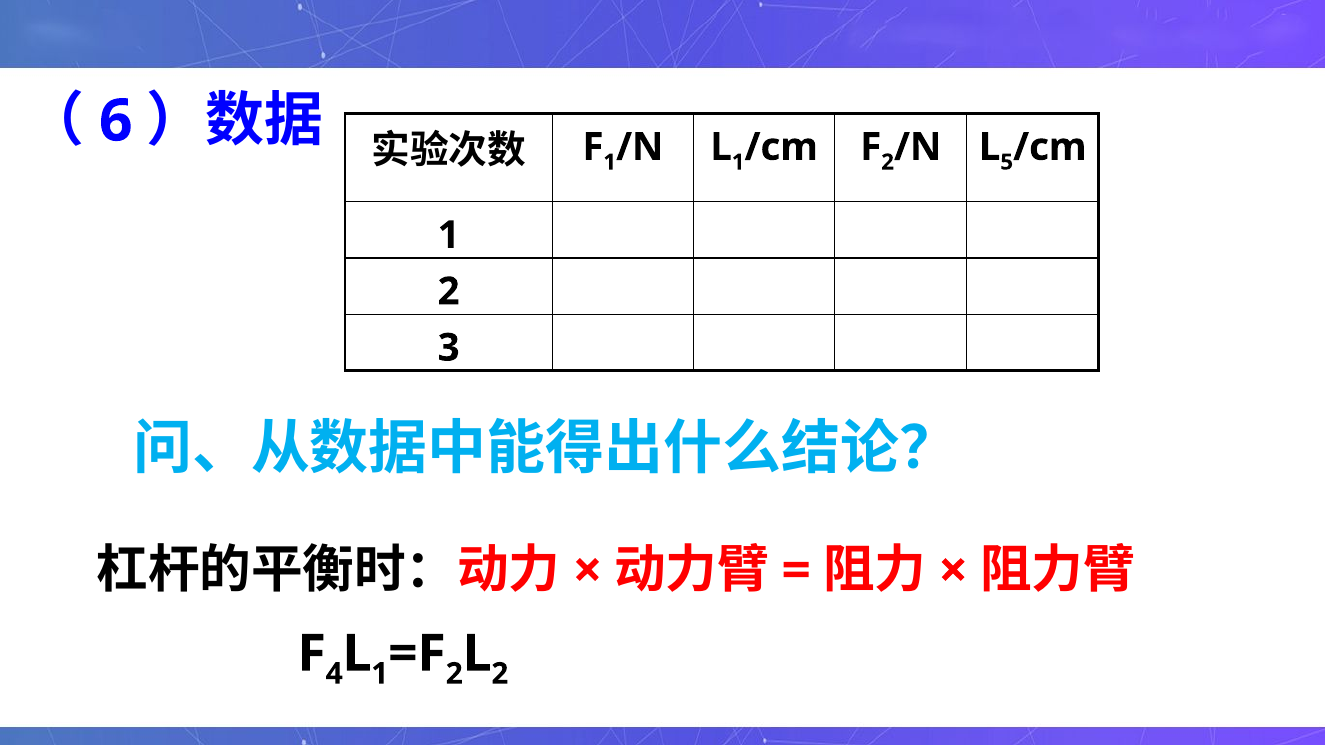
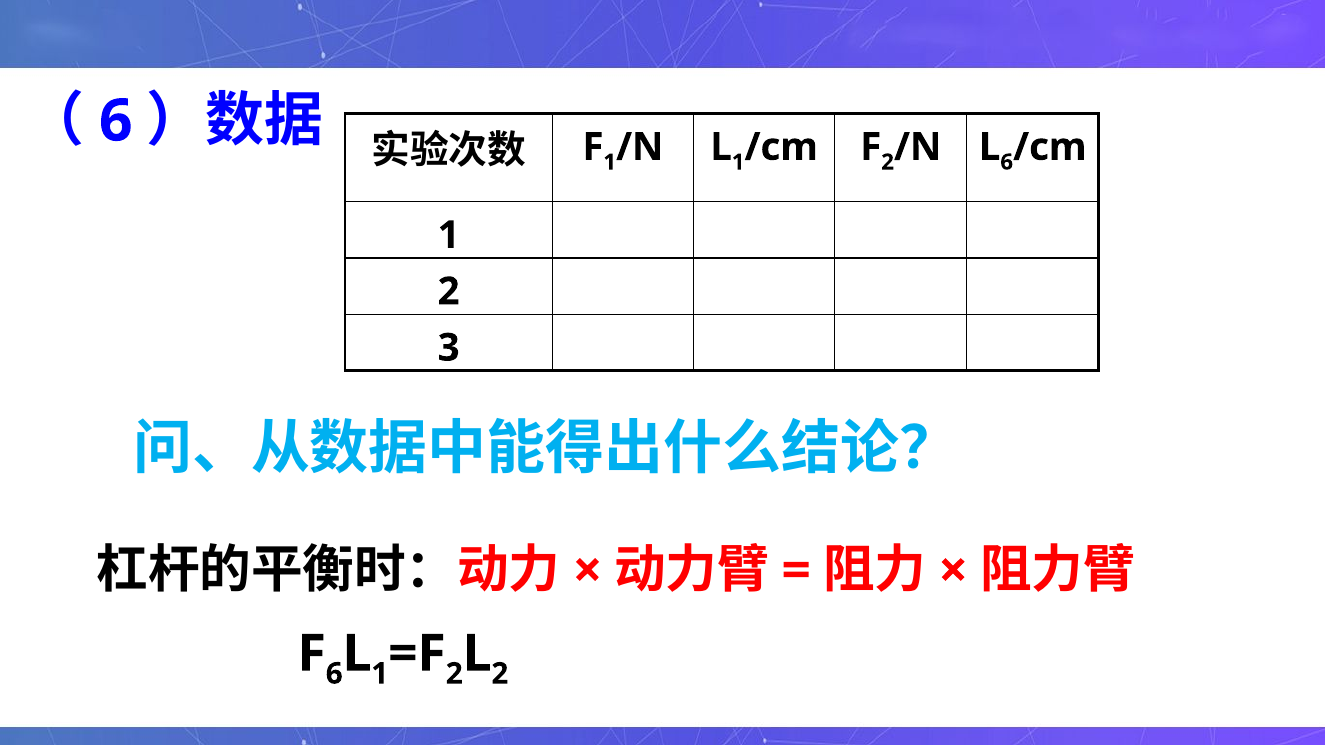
5 at (1007, 162): 5 -> 6
4 at (334, 674): 4 -> 6
